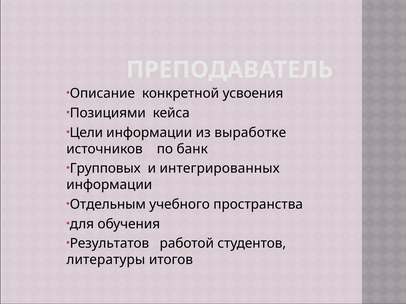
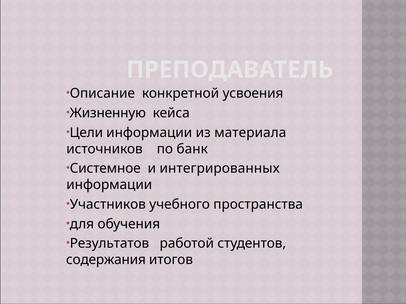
Позициями: Позициями -> Жизненную
выработке: выработке -> материала
Групповых: Групповых -> Системное
Отдельным: Отдельным -> Участников
литературы: литературы -> содержания
